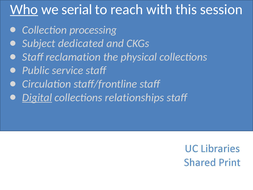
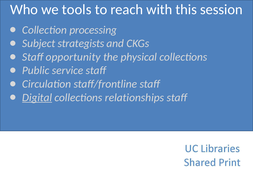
Who underline: present -> none
serial: serial -> tools
dedicated: dedicated -> strategists
reclamation: reclamation -> opportunity
